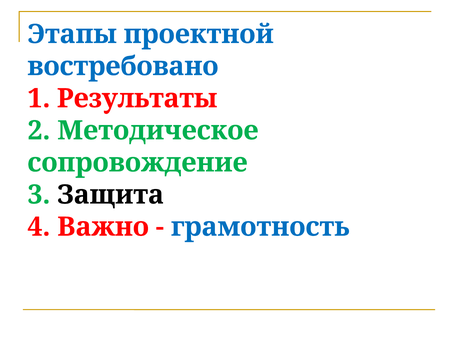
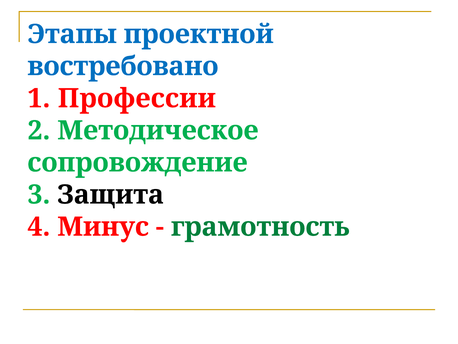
Результаты: Результаты -> Профессии
Важно: Важно -> Минус
грамотность colour: blue -> green
